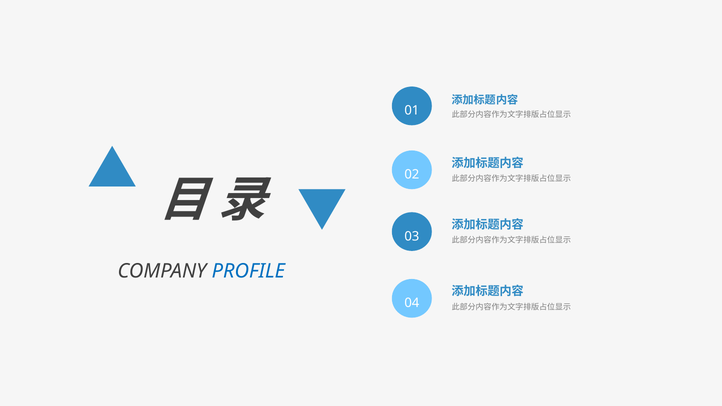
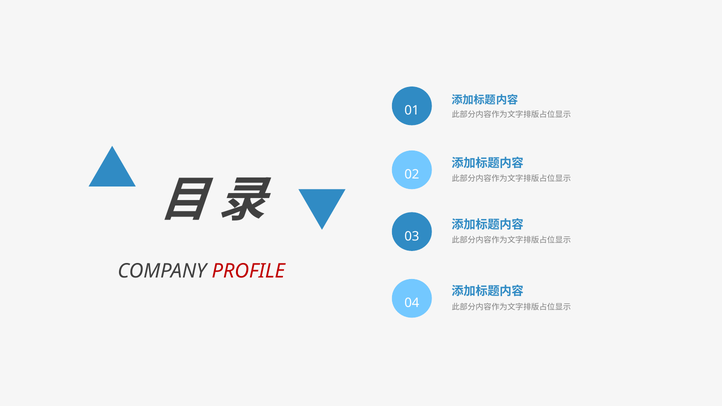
PROFILE colour: blue -> red
